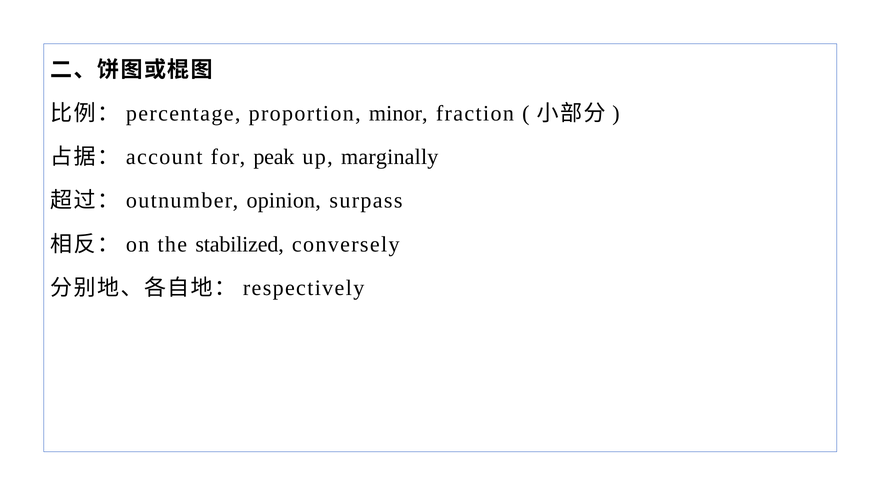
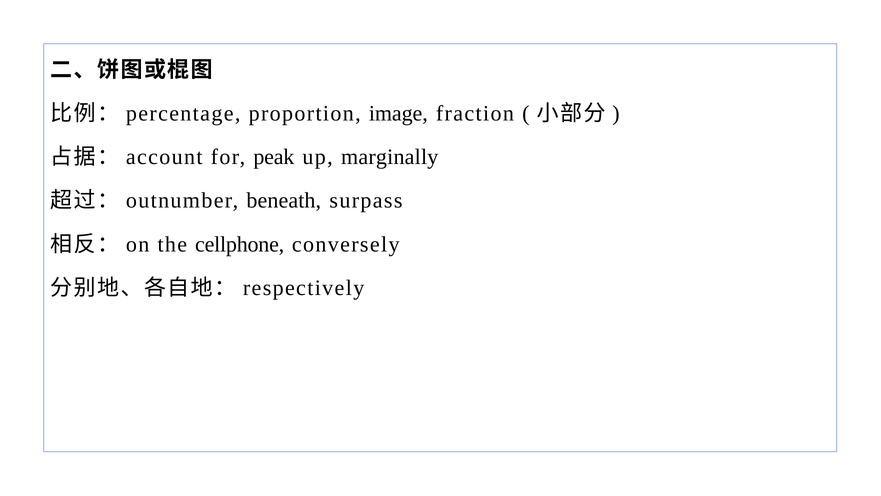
minor: minor -> image
opinion: opinion -> beneath
stabilized: stabilized -> cellphone
